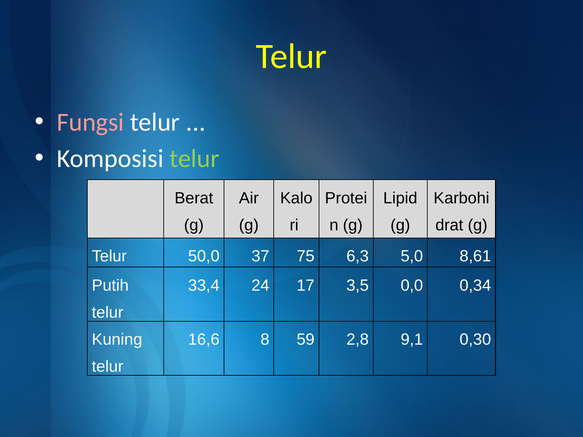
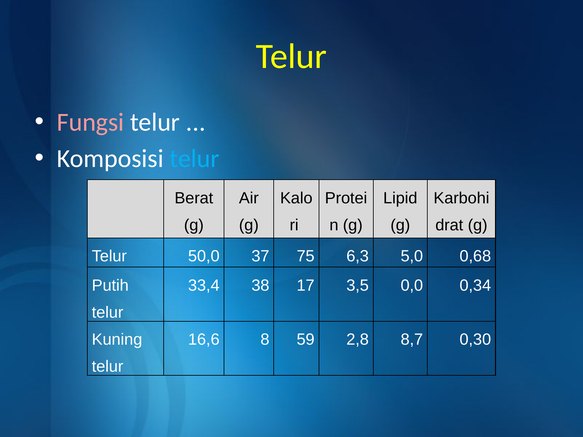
telur at (194, 159) colour: light green -> light blue
8,61: 8,61 -> 0,68
24: 24 -> 38
9,1: 9,1 -> 8,7
